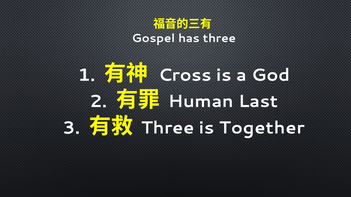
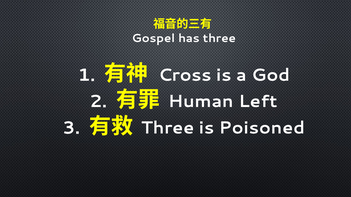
Last: Last -> Left
Together: Together -> Poisoned
